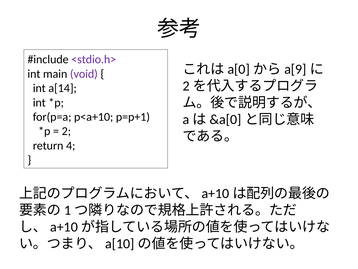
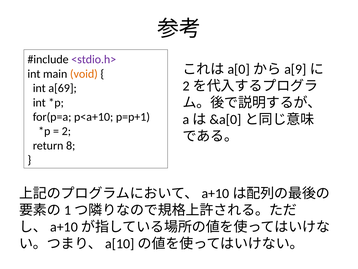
void colour: purple -> orange
a[14: a[14 -> a[69
4: 4 -> 8
